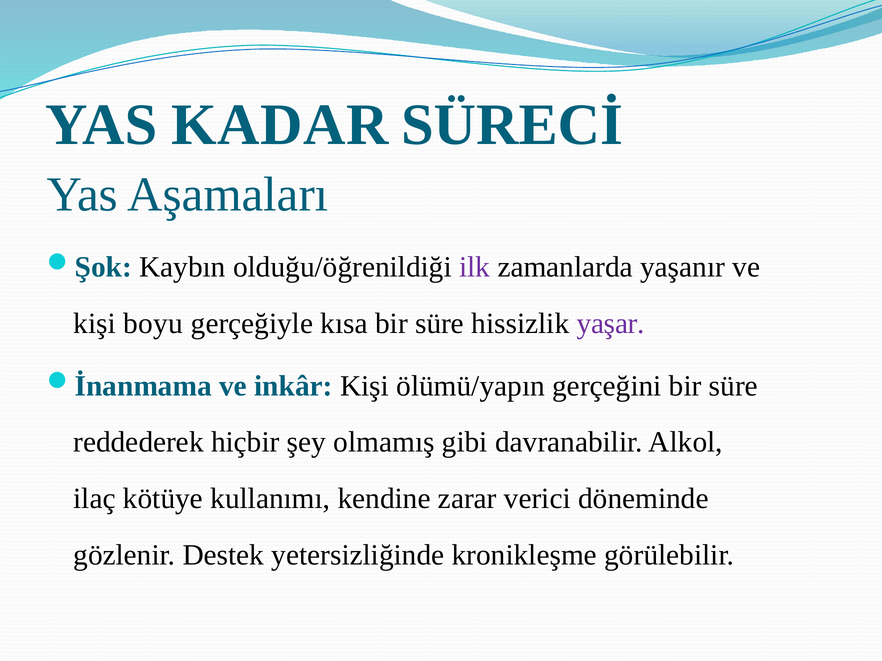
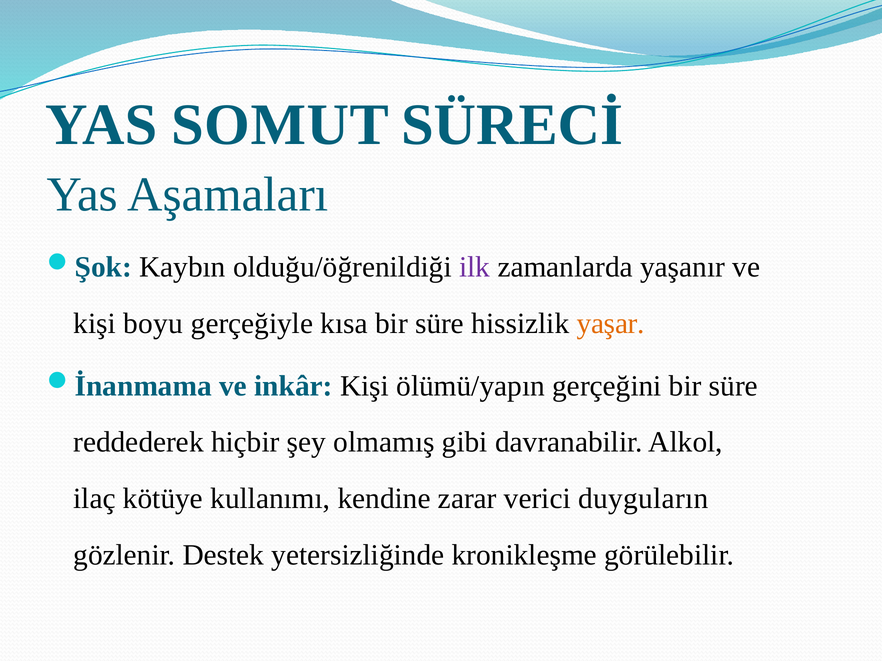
KADAR: KADAR -> SOMUT
yaşar colour: purple -> orange
döneminde: döneminde -> duyguların
